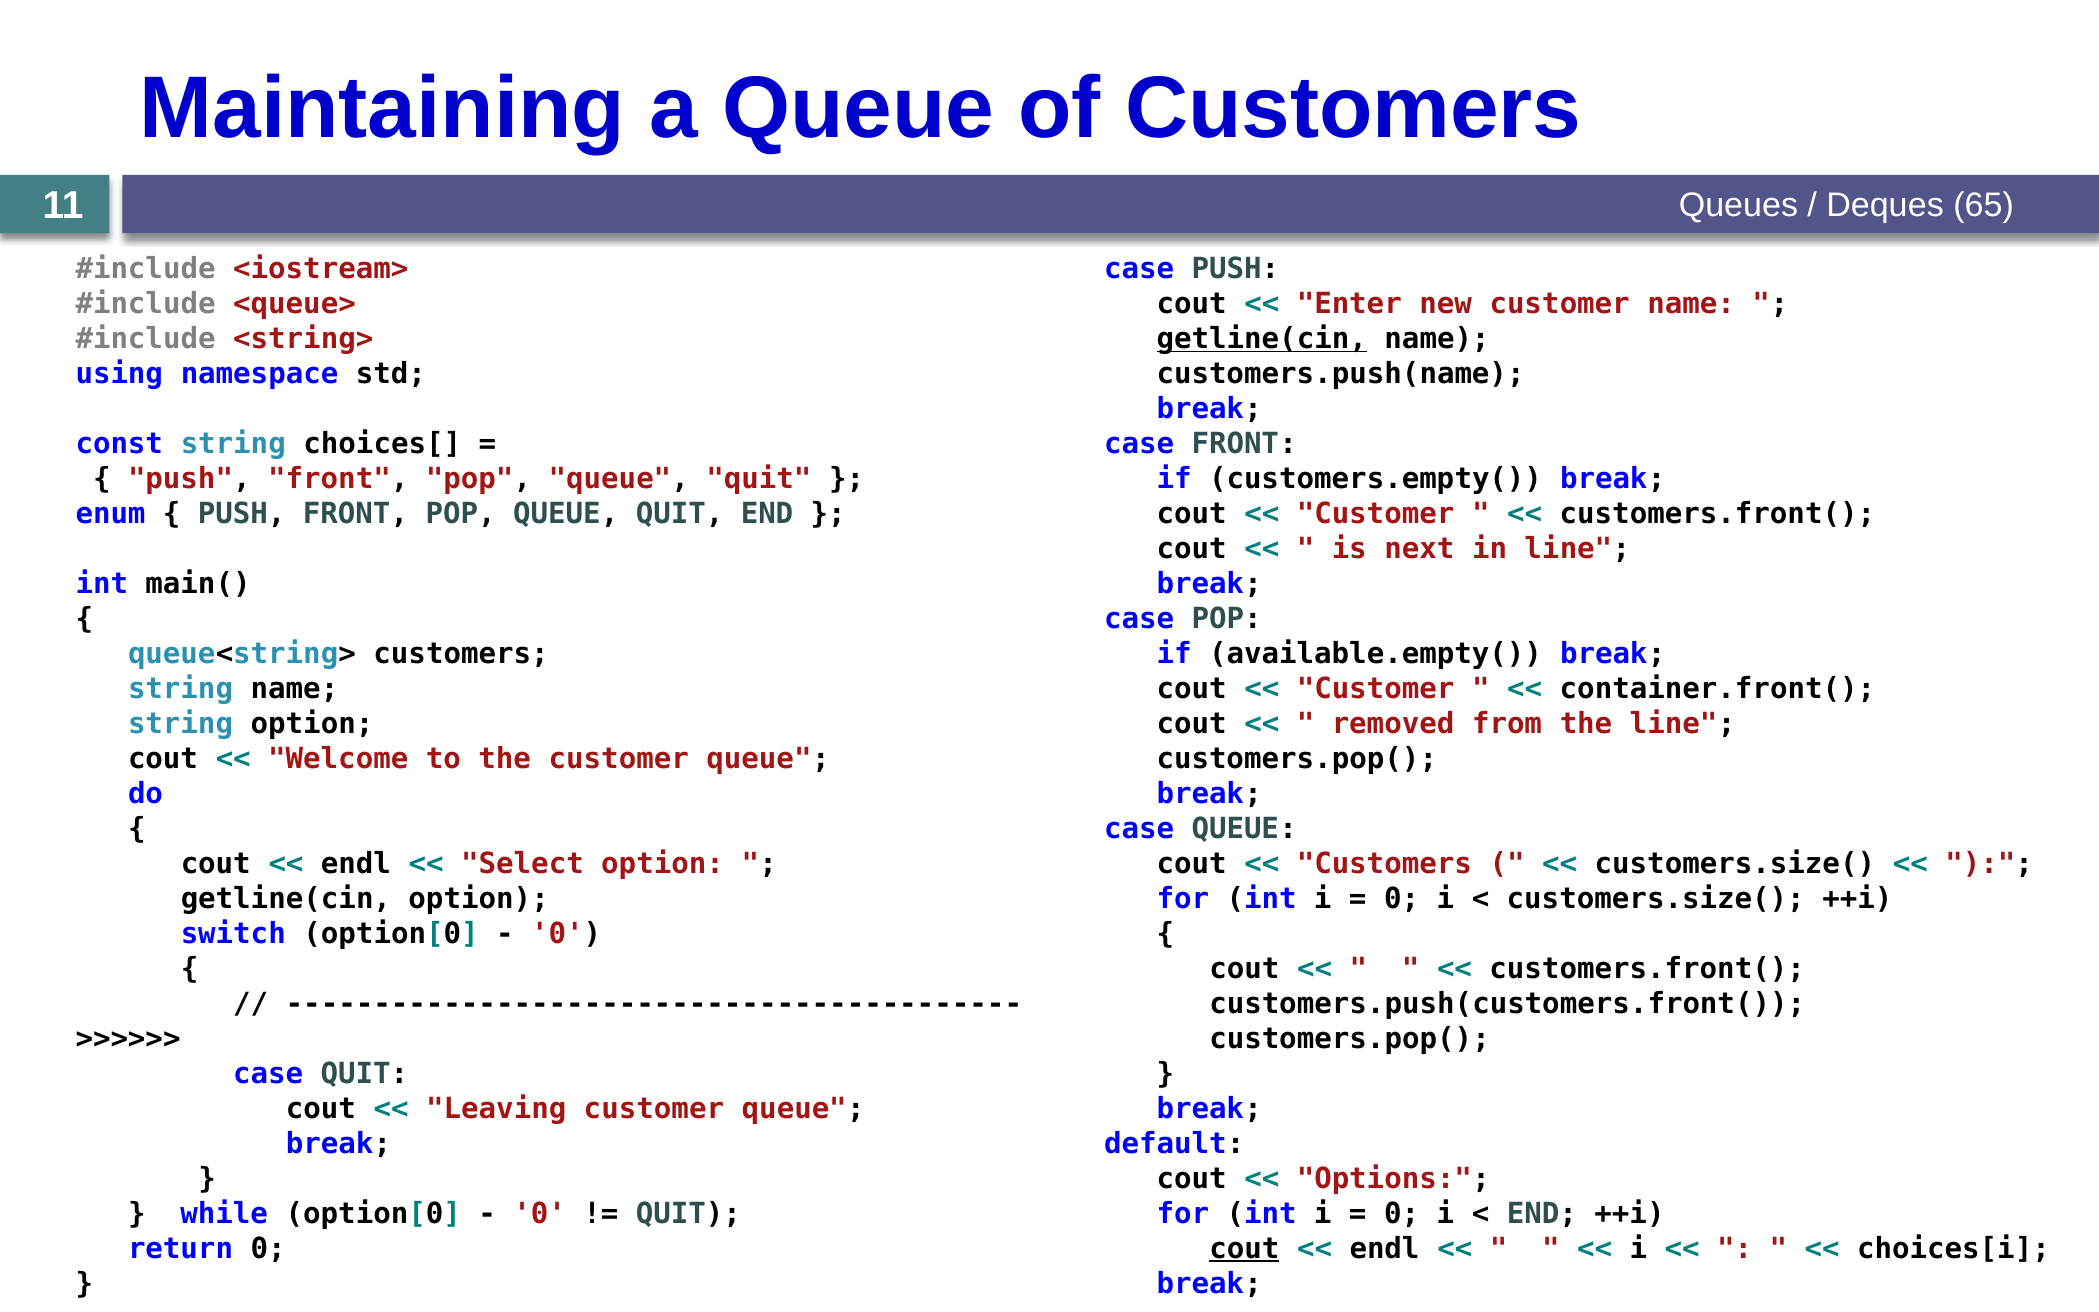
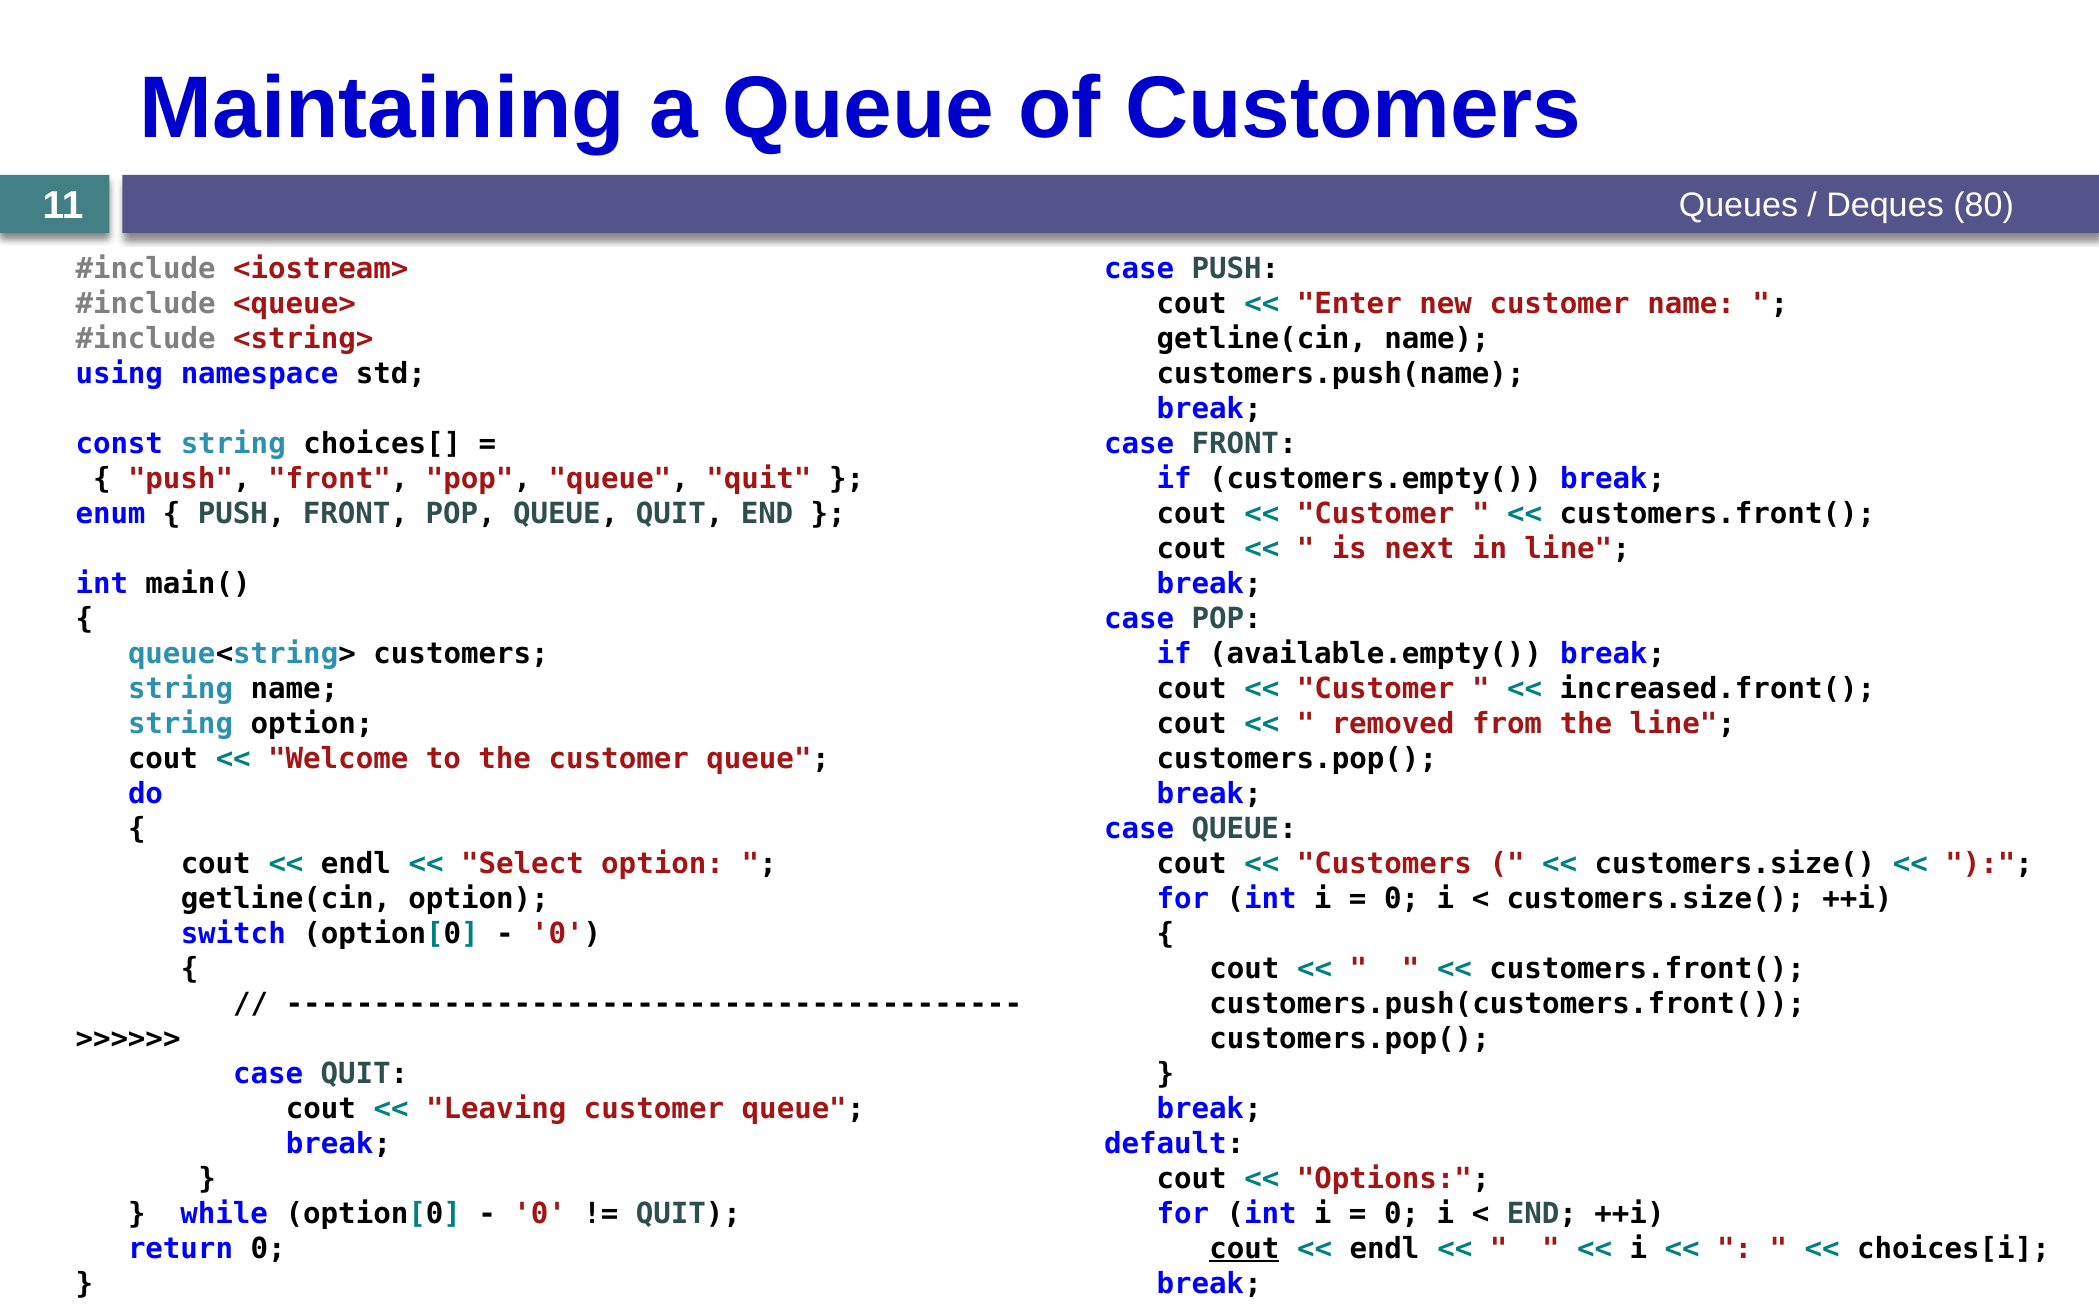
65: 65 -> 80
getline(cin at (1262, 339) underline: present -> none
container.front(: container.front( -> increased.front(
